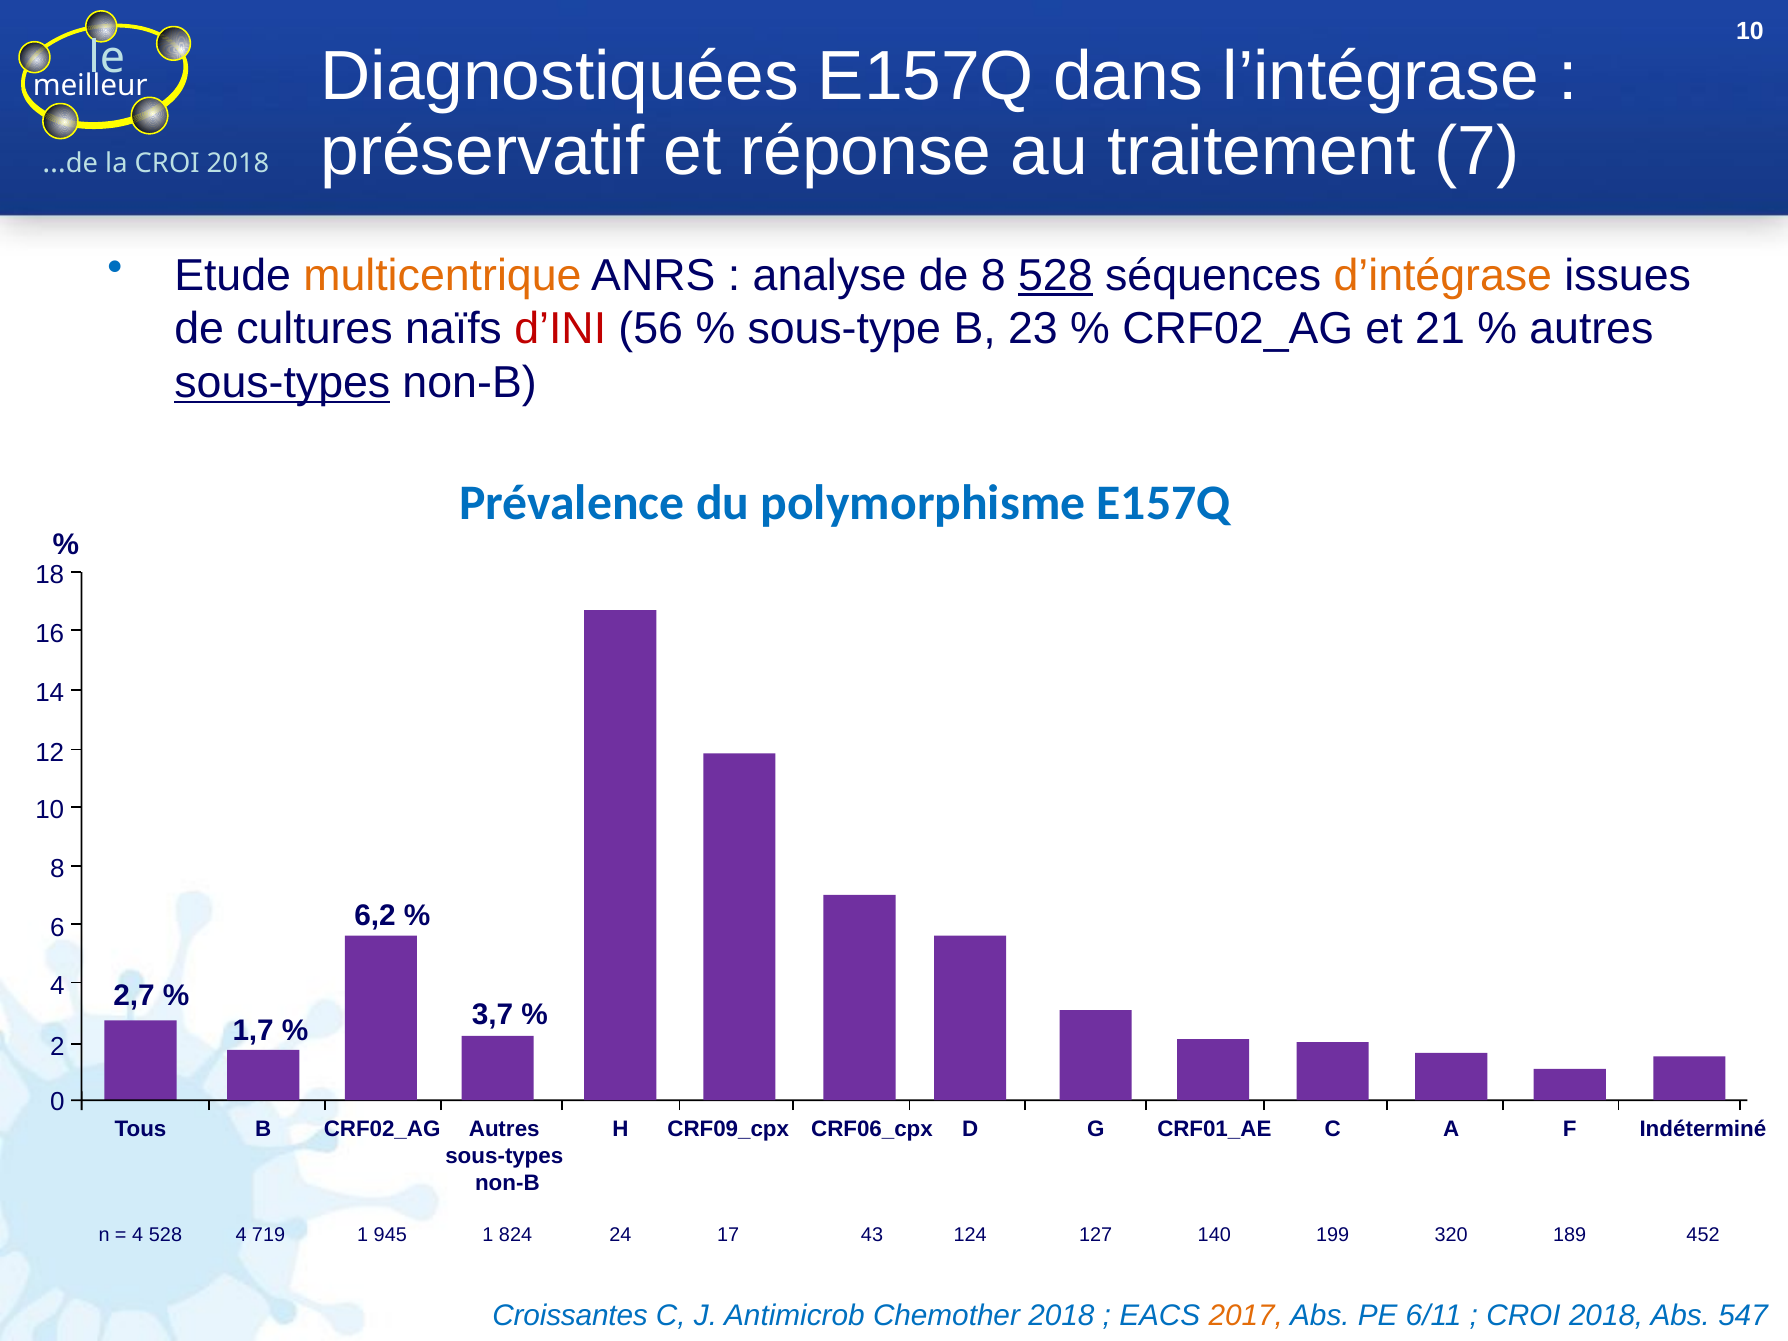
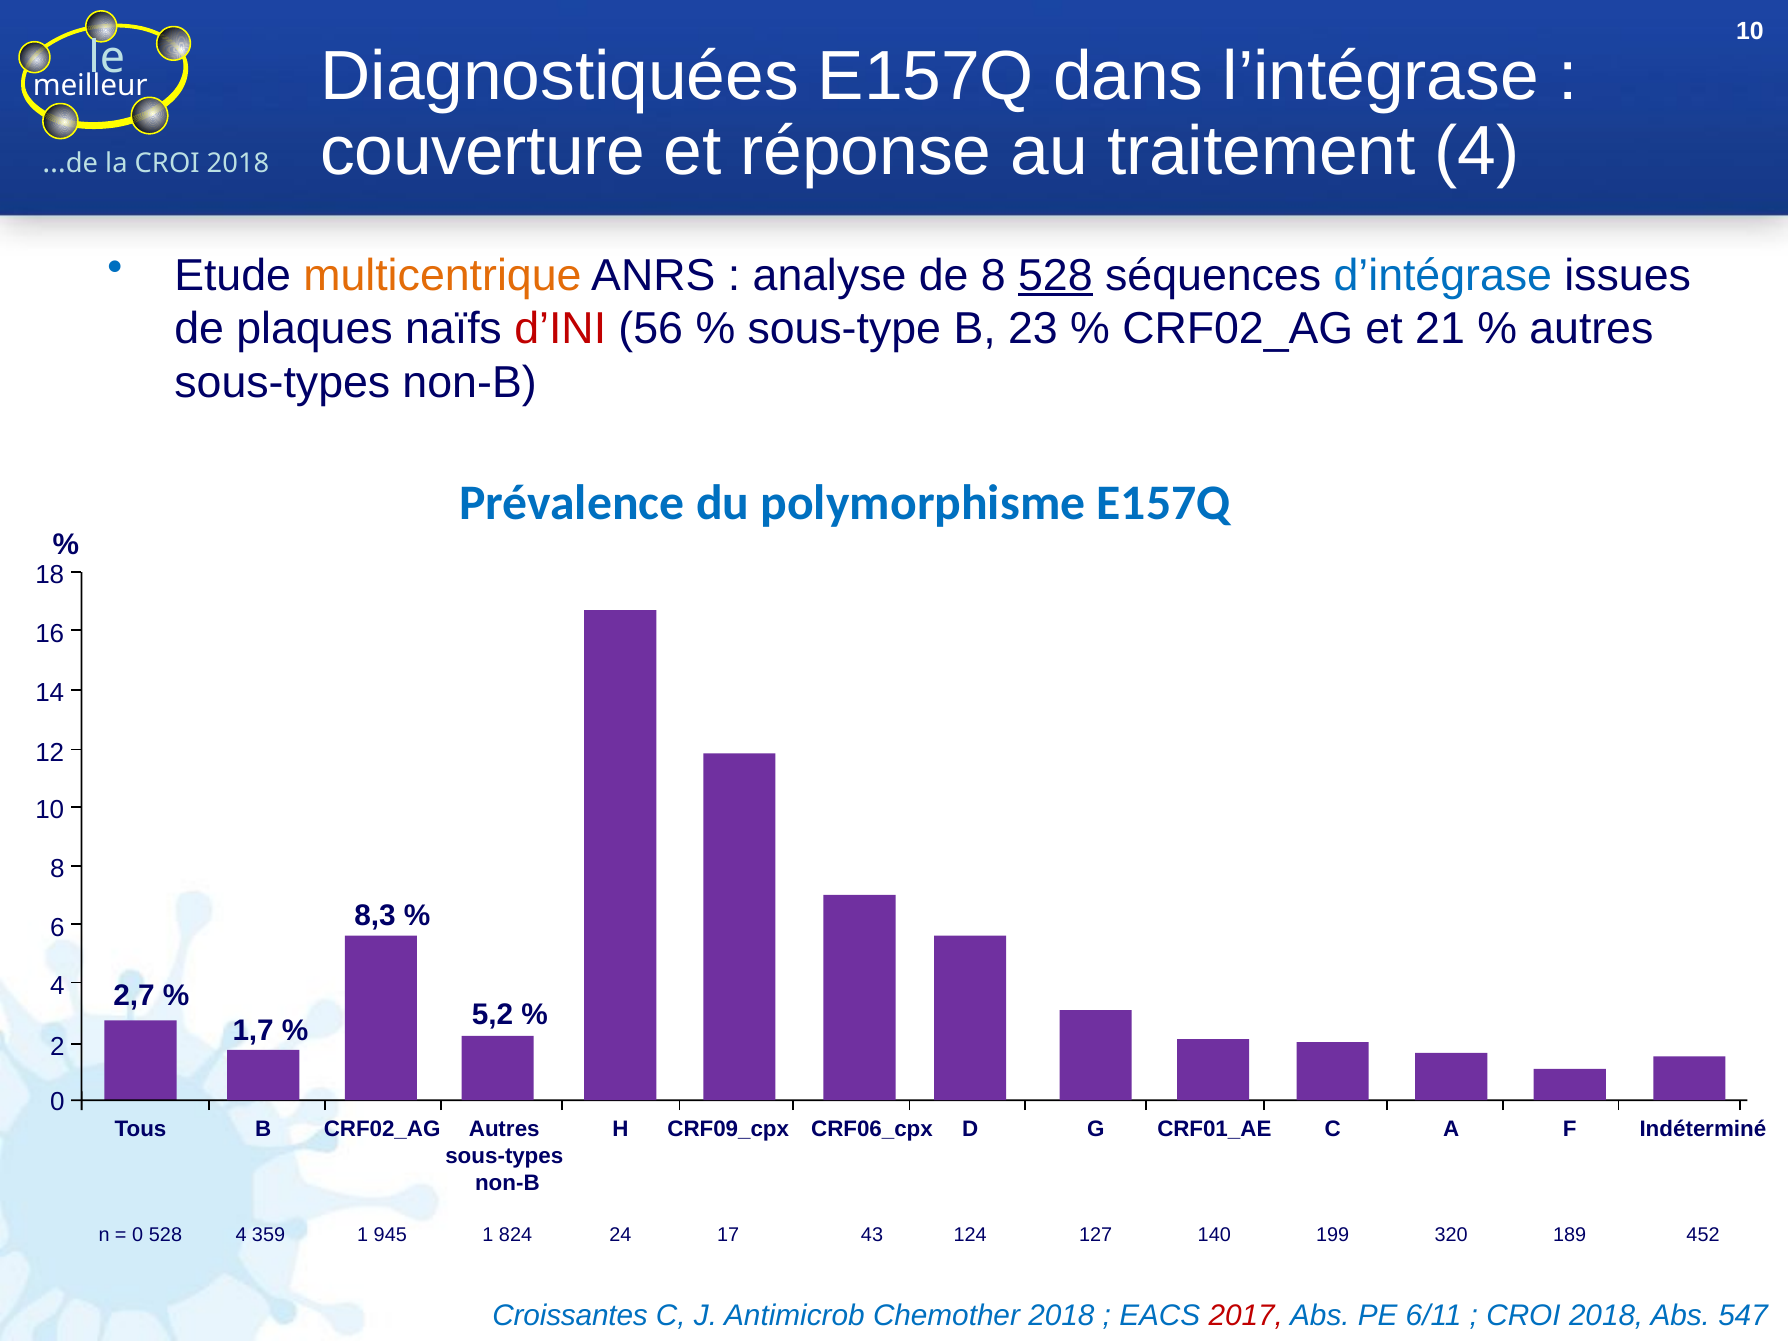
préservatif: préservatif -> couverture
traitement 7: 7 -> 4
d’intégrase colour: orange -> blue
cultures: cultures -> plaques
sous-types at (282, 383) underline: present -> none
6,2: 6,2 -> 8,3
3,7: 3,7 -> 5,2
4 at (138, 1235): 4 -> 0
719: 719 -> 359
2017 colour: orange -> red
